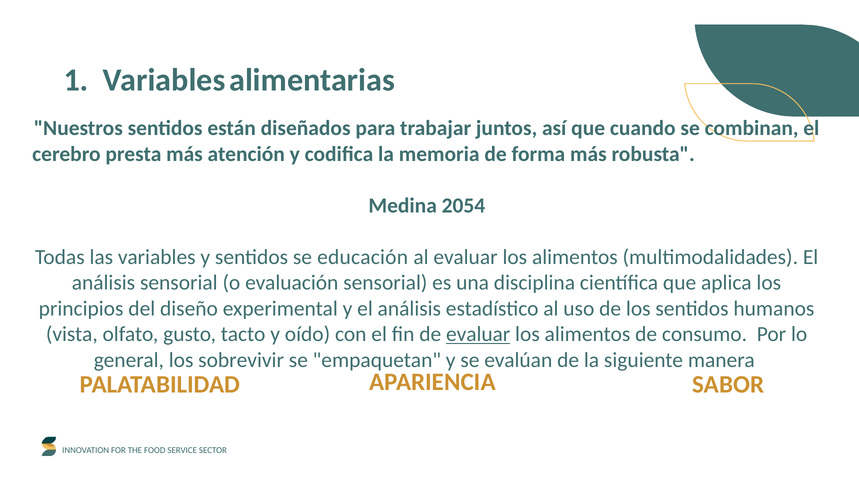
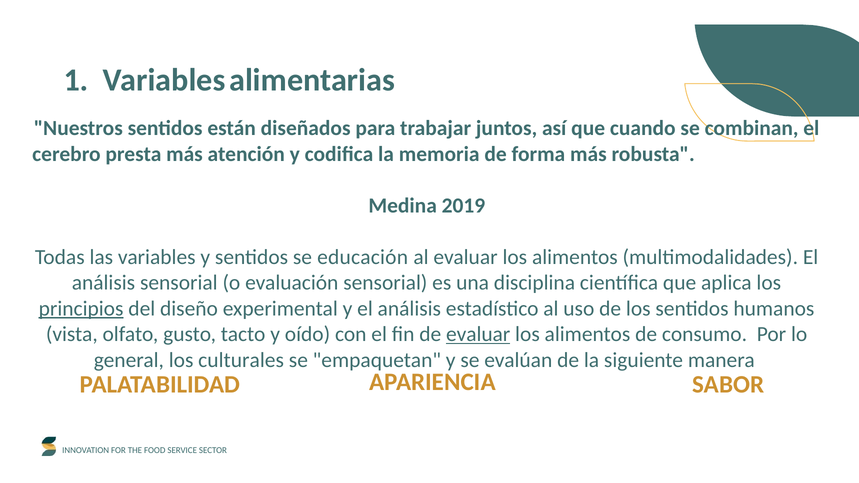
2054: 2054 -> 2019
principios underline: none -> present
sobrevivir: sobrevivir -> culturales
